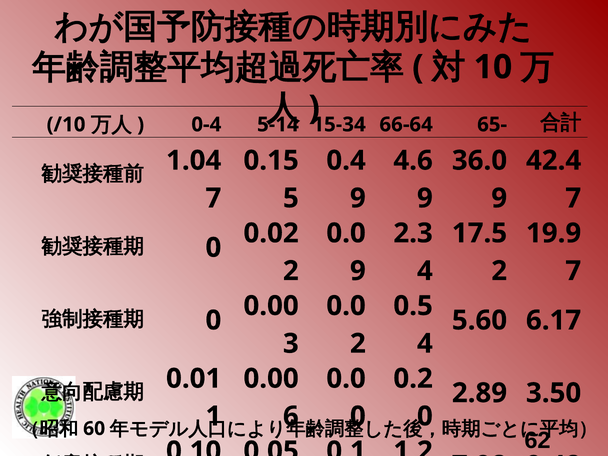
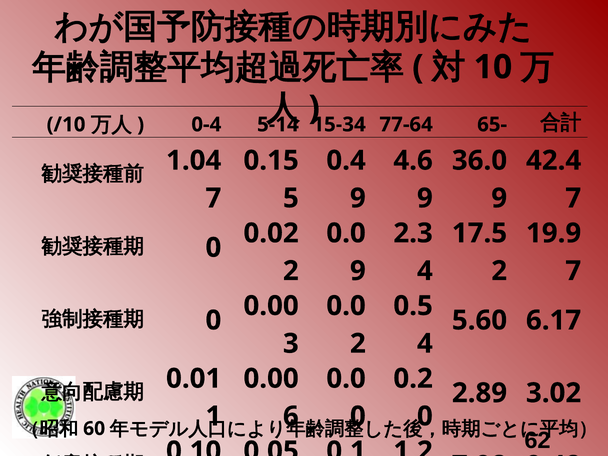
66-64: 66-64 -> 77-64
3.50: 3.50 -> 3.02
